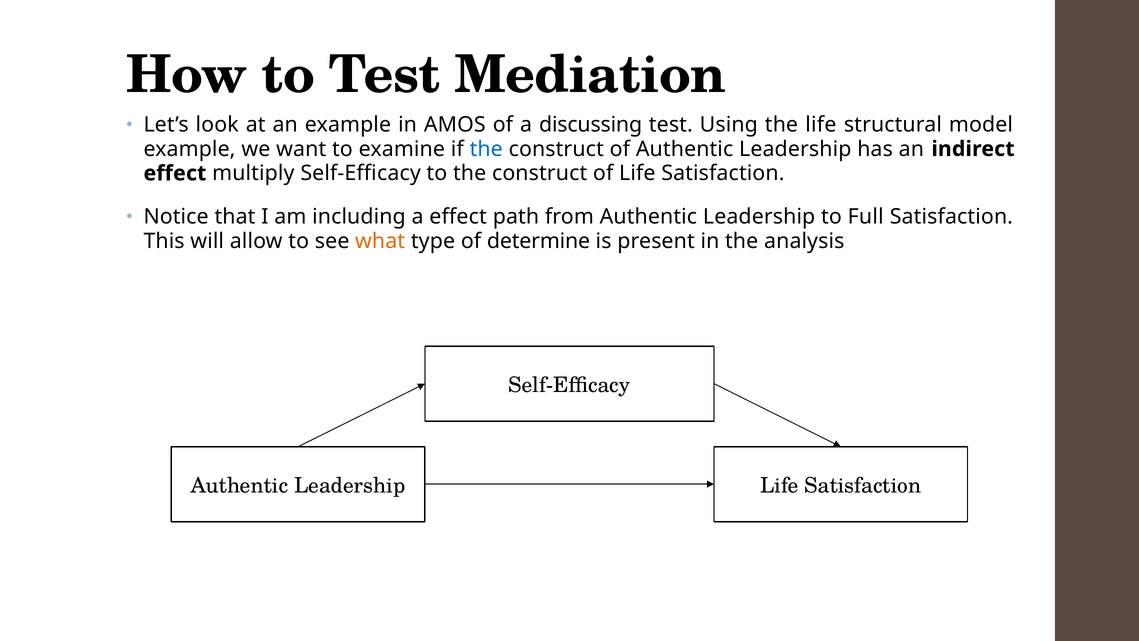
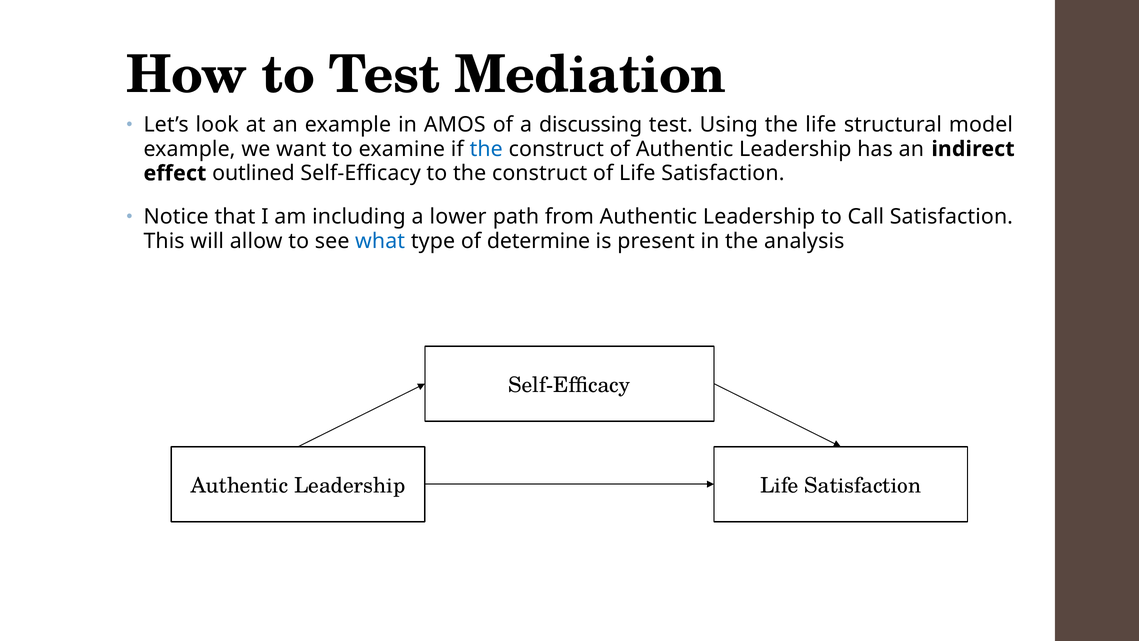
multiply: multiply -> outlined
a effect: effect -> lower
Full: Full -> Call
what colour: orange -> blue
